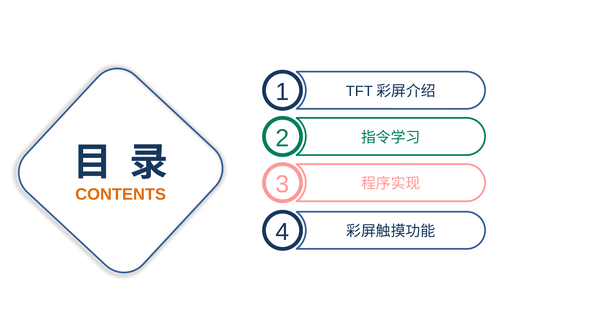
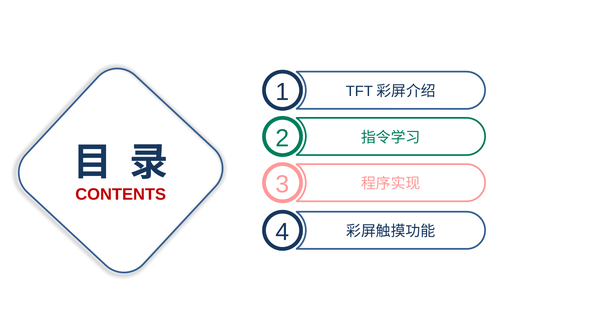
CONTENTS colour: orange -> red
